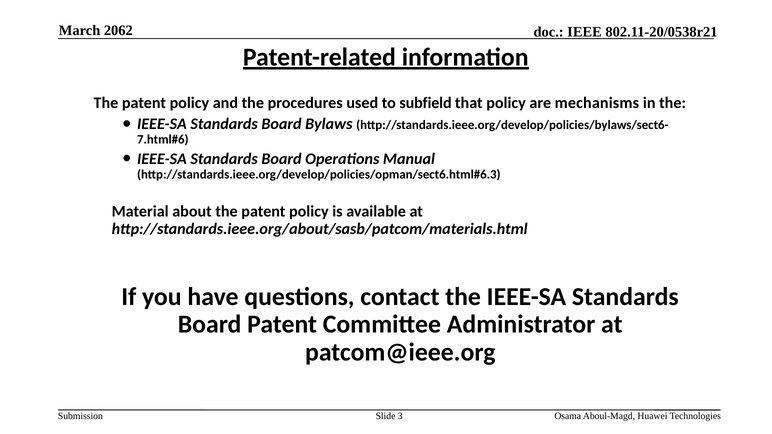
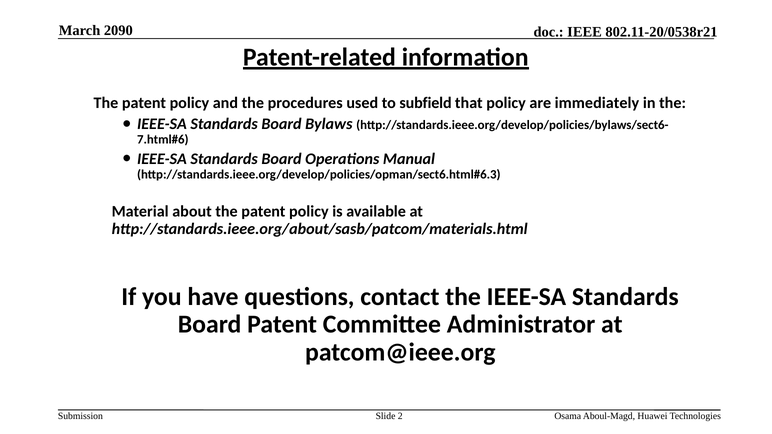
2062: 2062 -> 2090
mechanisms: mechanisms -> immediately
3: 3 -> 2
